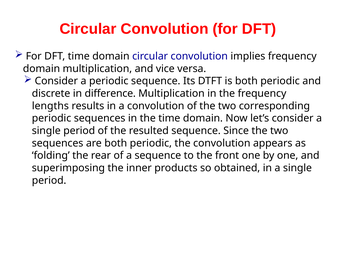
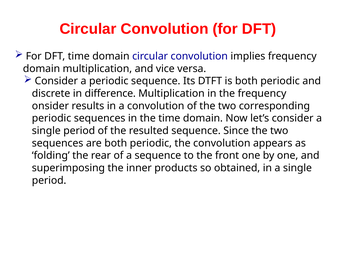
lengths: lengths -> onsider
